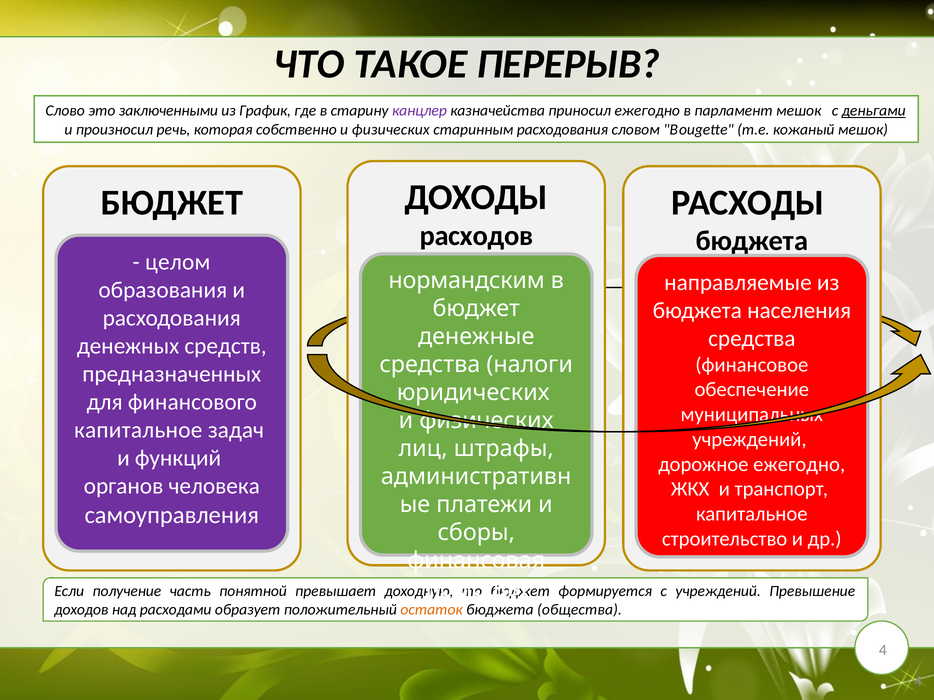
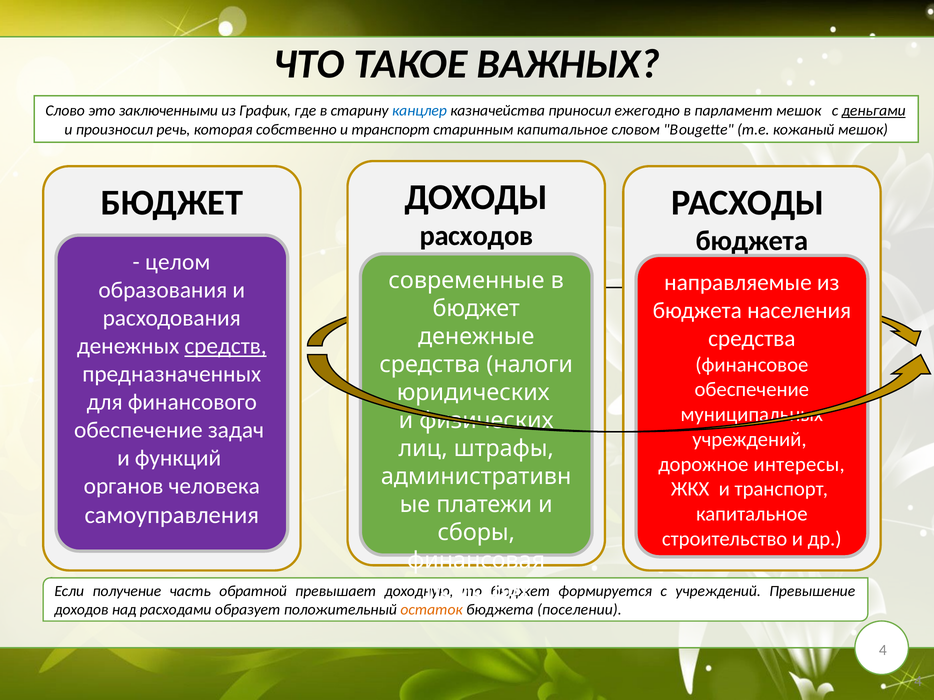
ПЕРЕРЫВ: ПЕРЕРЫВ -> ВАЖНЫХ
канцлер colour: purple -> blue
собственно и физических: физических -> транспорт
старинным расходования: расходования -> капитальное
нормандским: нормандским -> современные
средств underline: none -> present
капитальное at (138, 430): капитальное -> обеспечение
дорожное ежегодно: ежегодно -> интересы
понятной: понятной -> обратной
общества: общества -> поселении
